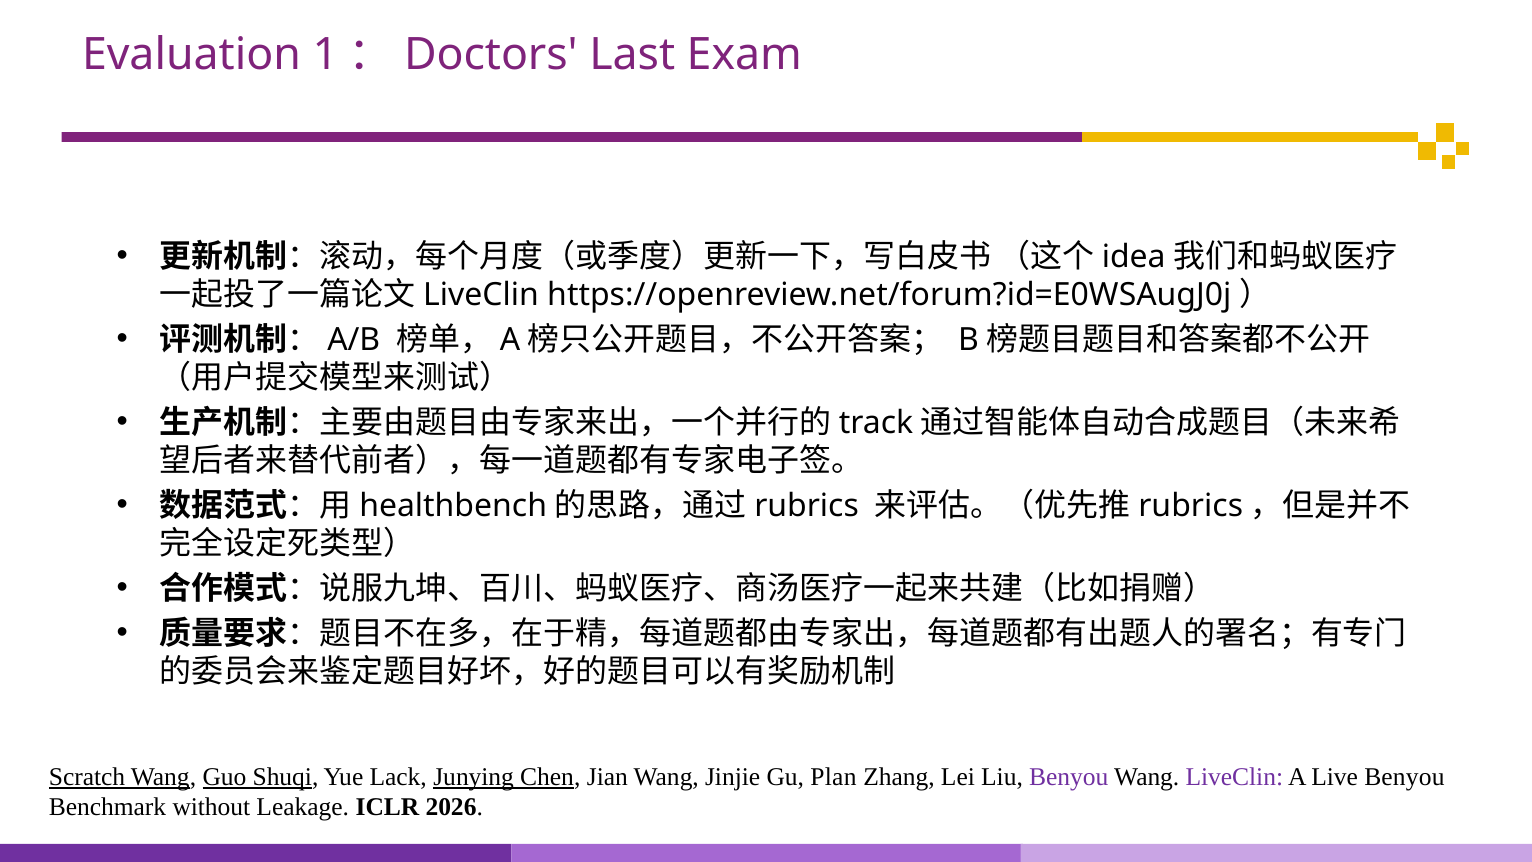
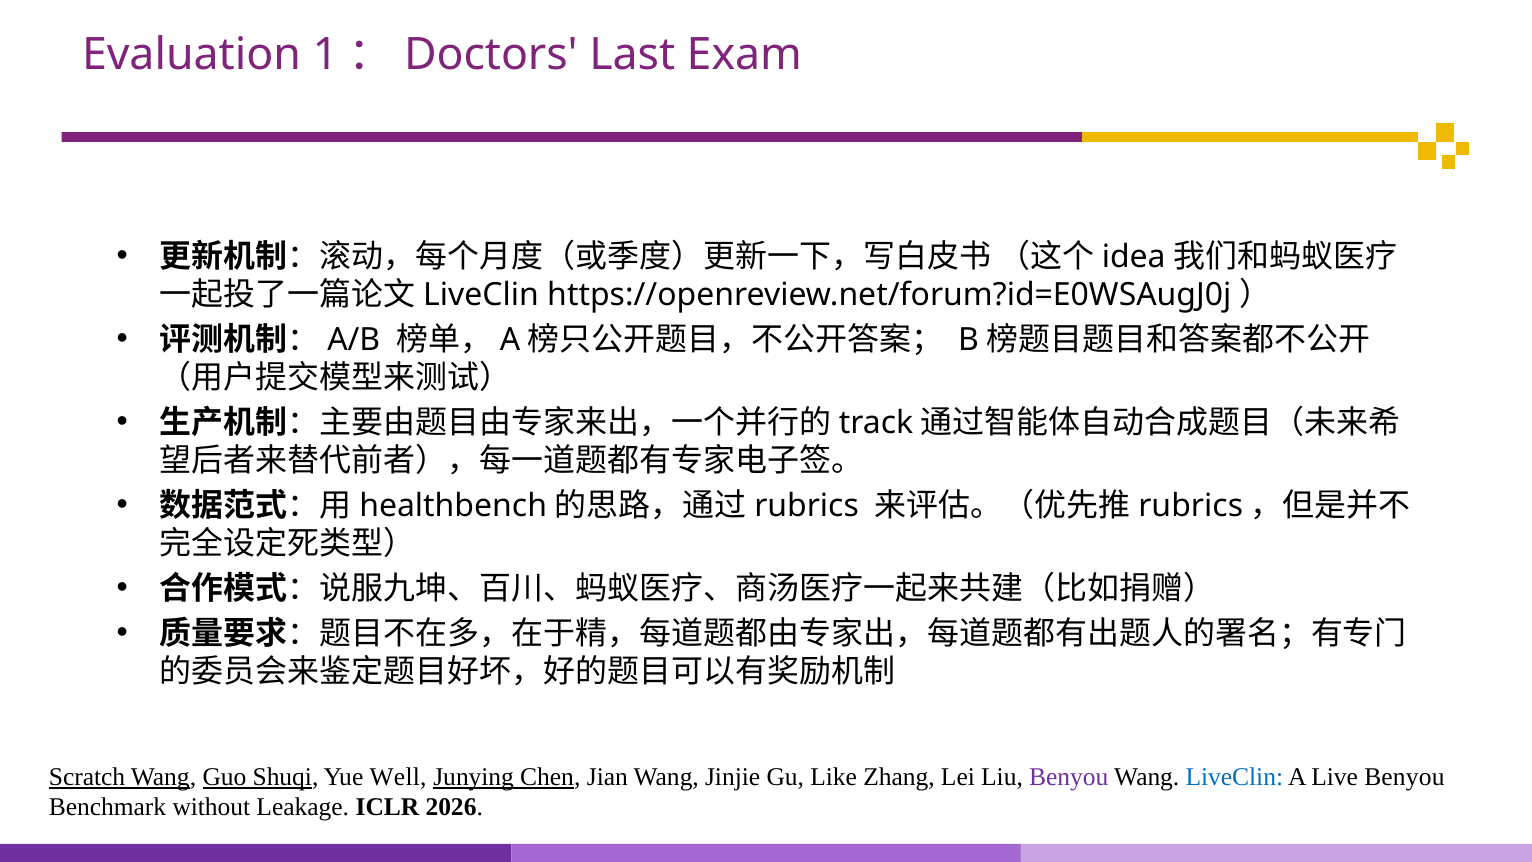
Lack: Lack -> Well
Plan: Plan -> Like
LiveClin at (1234, 776) colour: purple -> blue
